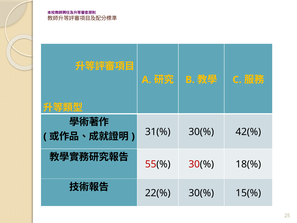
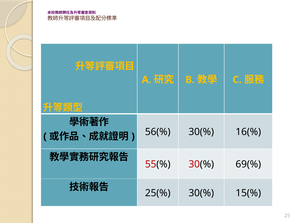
31(%: 31(% -> 56(%
42(%: 42(% -> 16(%
18(%: 18(% -> 69(%
22(%: 22(% -> 25(%
